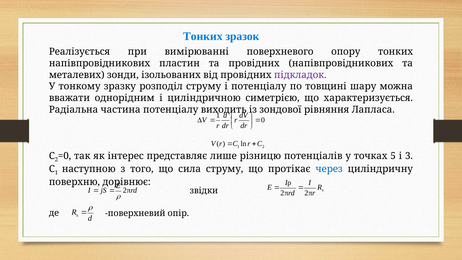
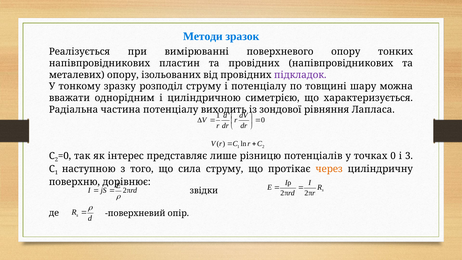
Тонких at (203, 36): Тонких -> Методи
металевих зонди: зонди -> опору
точках 5: 5 -> 0
через colour: blue -> orange
